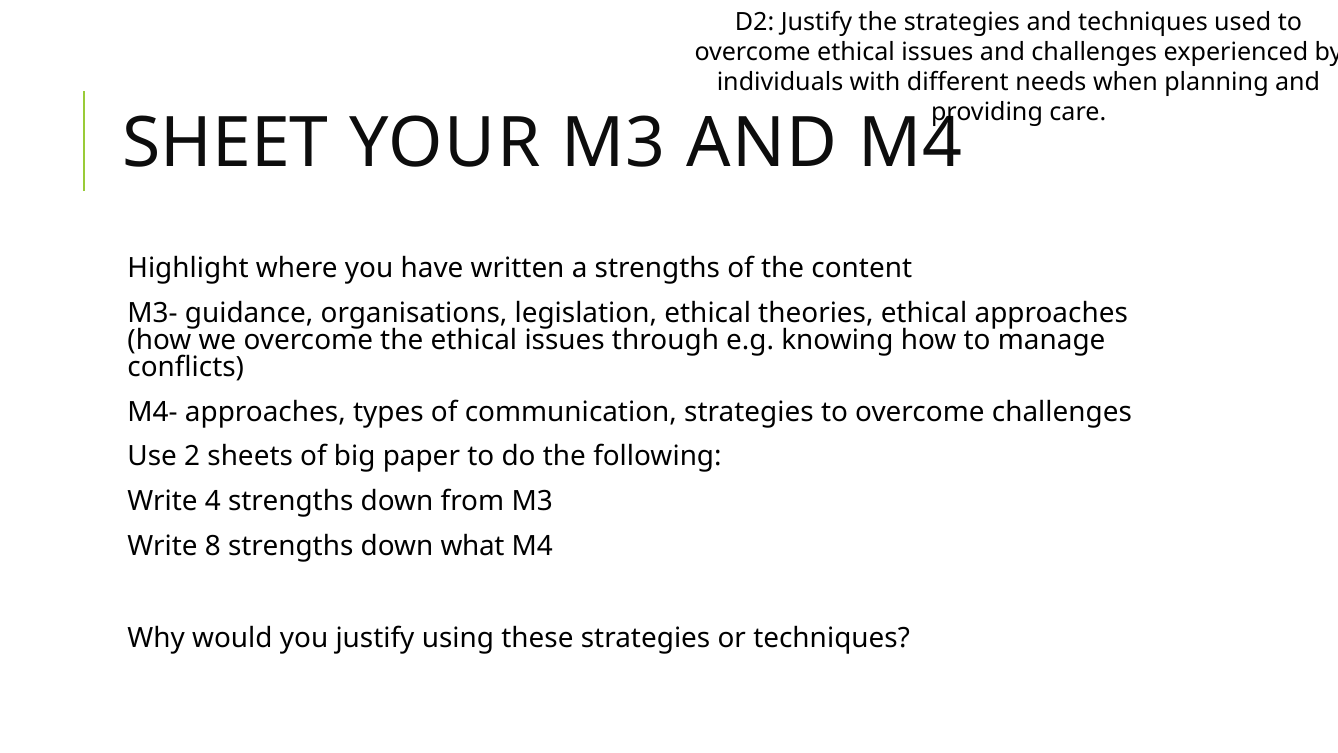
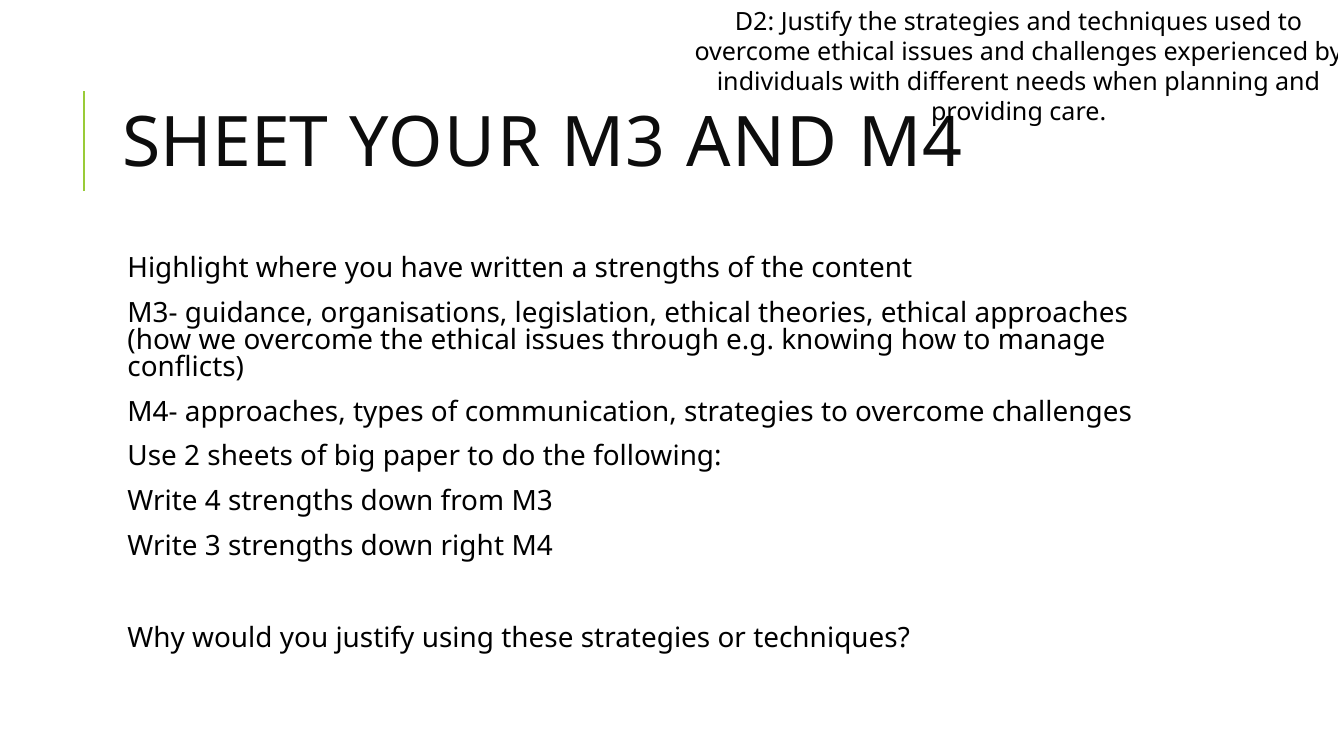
8: 8 -> 3
what: what -> right
